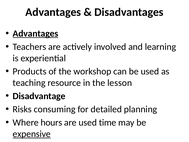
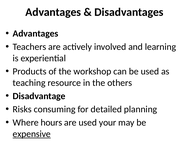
Advantages at (35, 33) underline: present -> none
lesson: lesson -> others
time: time -> your
